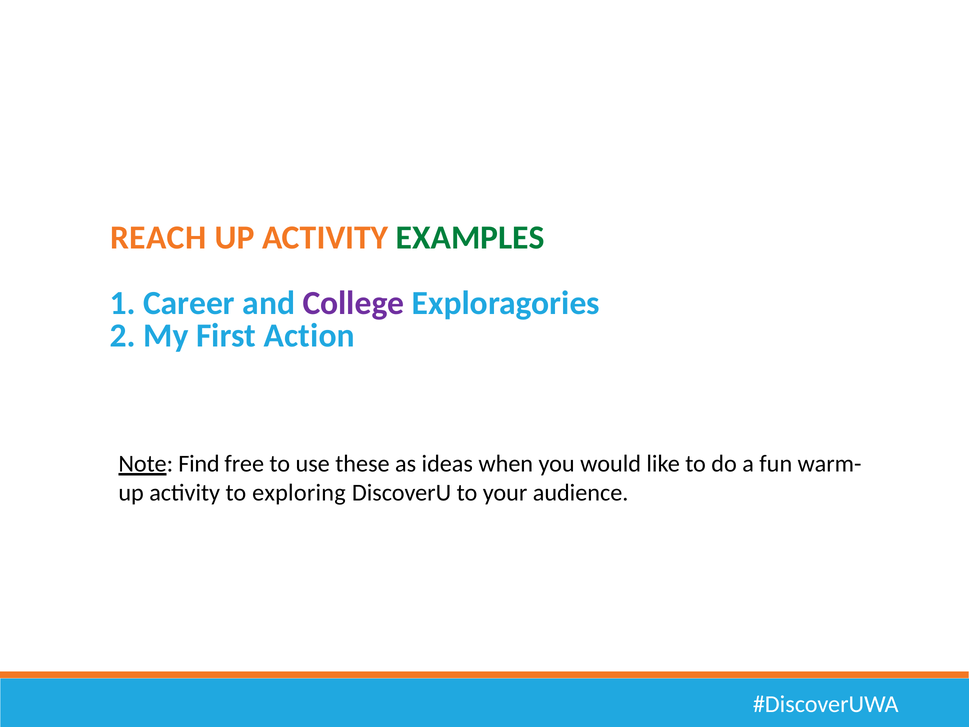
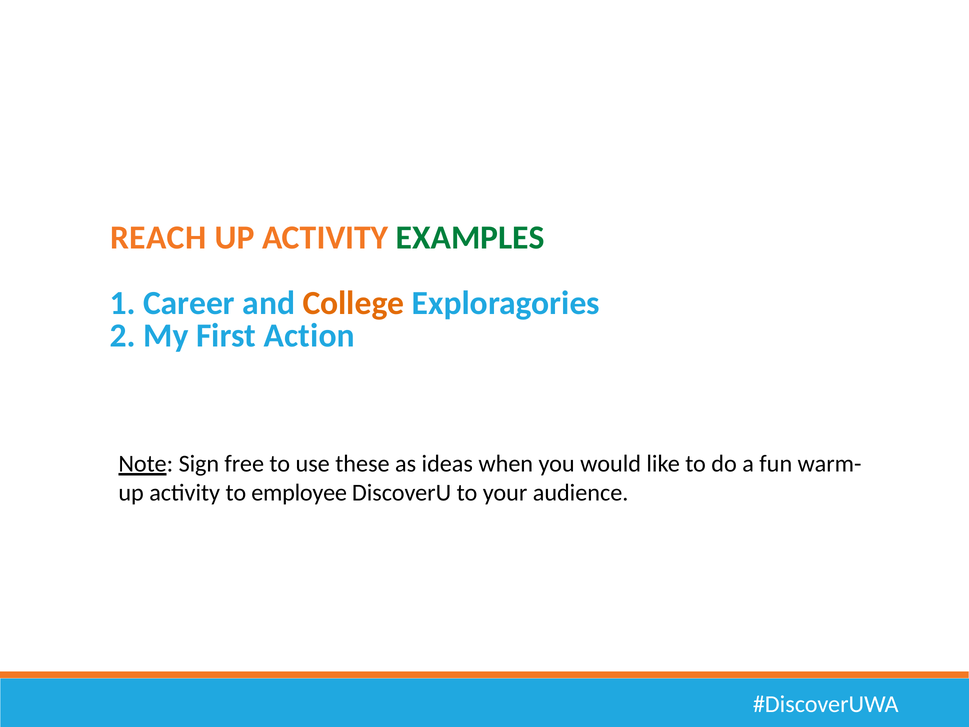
College colour: purple -> orange
Find: Find -> Sign
exploring: exploring -> employee
